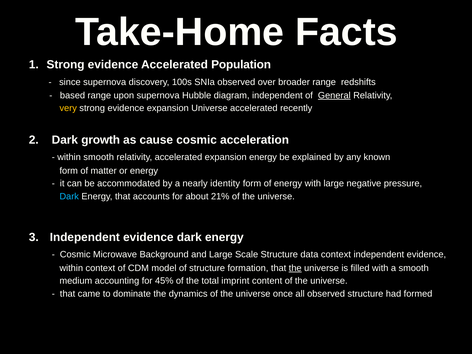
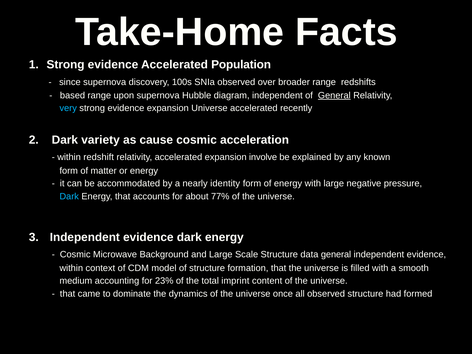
very colour: yellow -> light blue
growth: growth -> variety
within smooth: smooth -> redshift
expansion energy: energy -> involve
21%: 21% -> 77%
data context: context -> general
the at (295, 268) underline: present -> none
45%: 45% -> 23%
